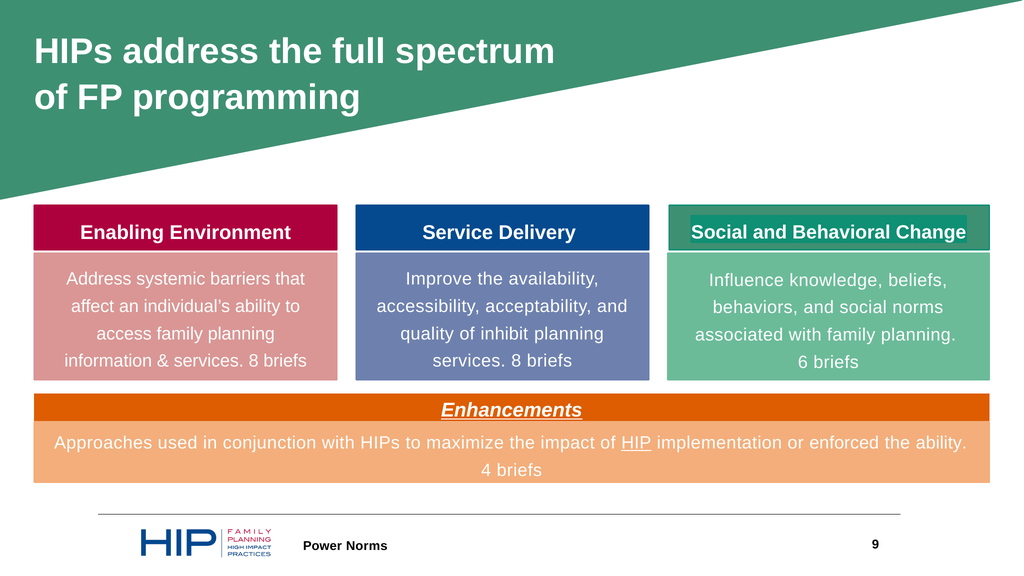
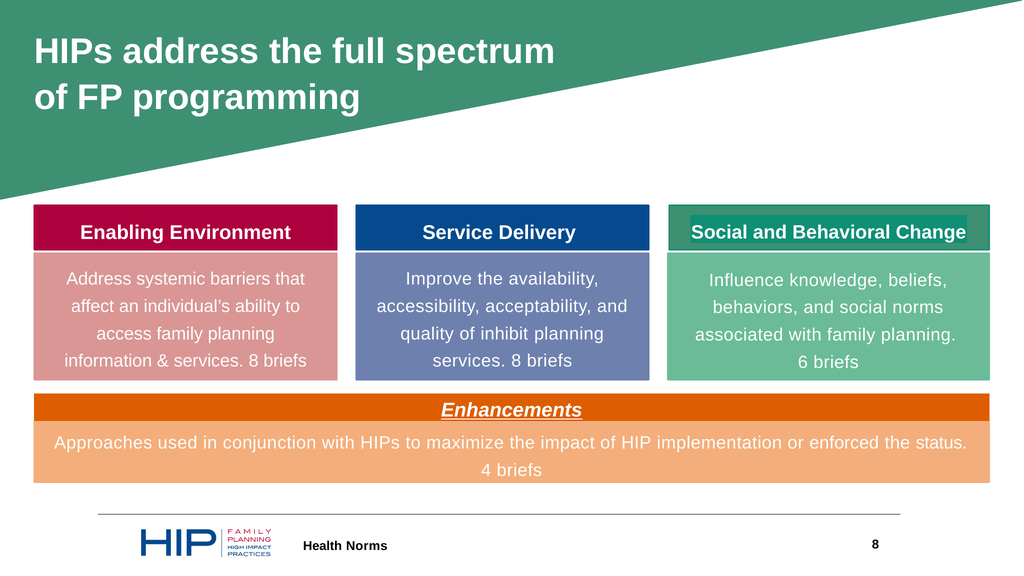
HIP underline: present -> none
the ability: ability -> status
Power: Power -> Health
Norms 9: 9 -> 8
